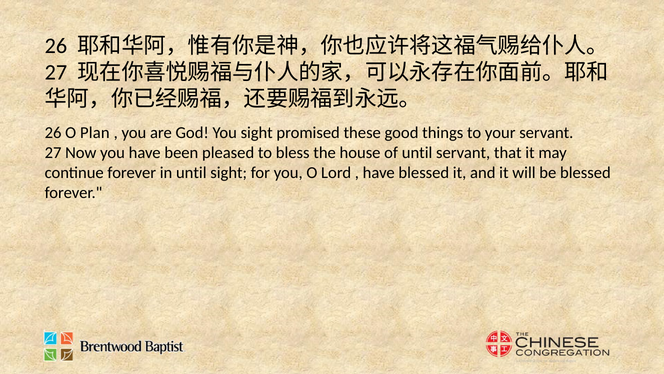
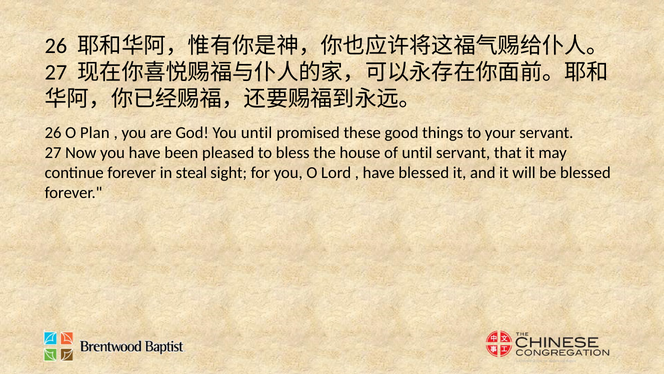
You sight: sight -> until
in until: until -> steal
